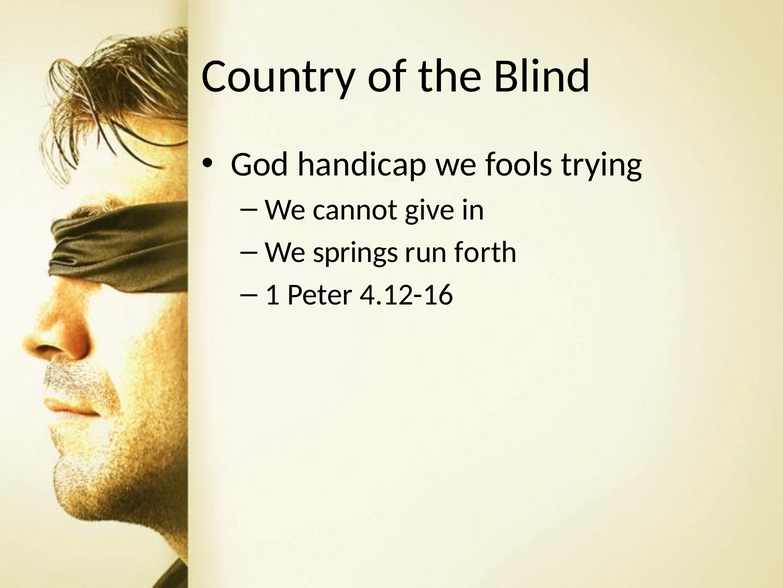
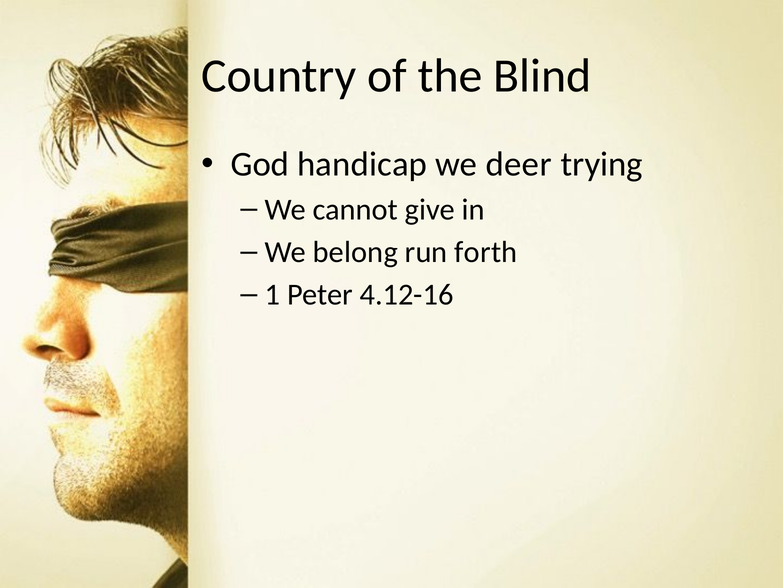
fools: fools -> deer
springs: springs -> belong
